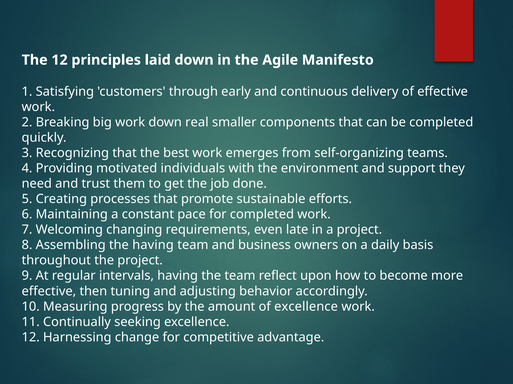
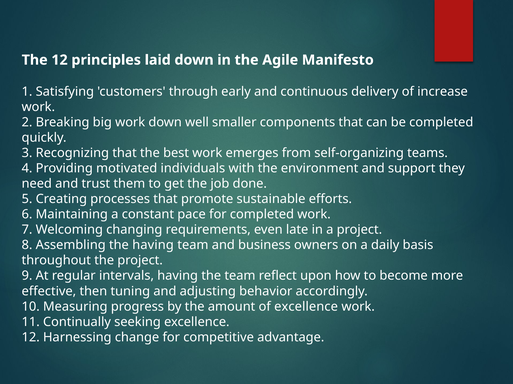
of effective: effective -> increase
real: real -> well
